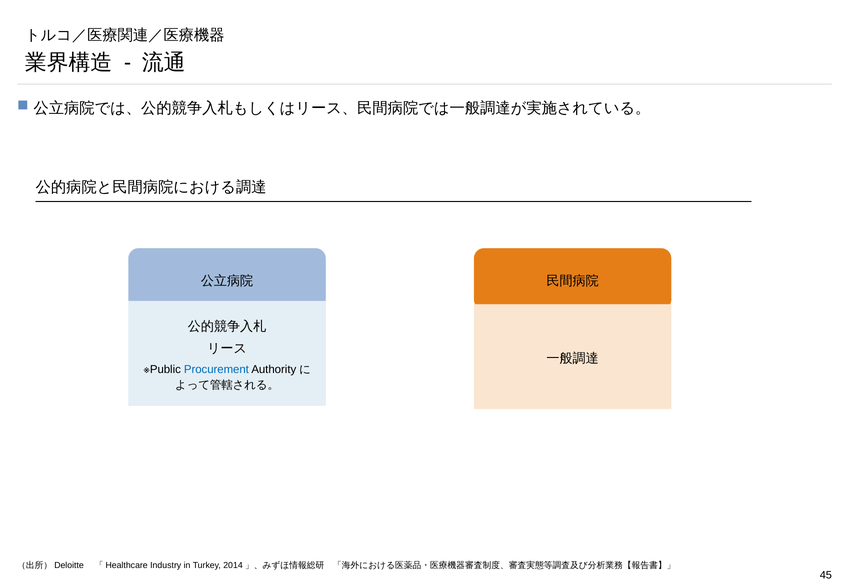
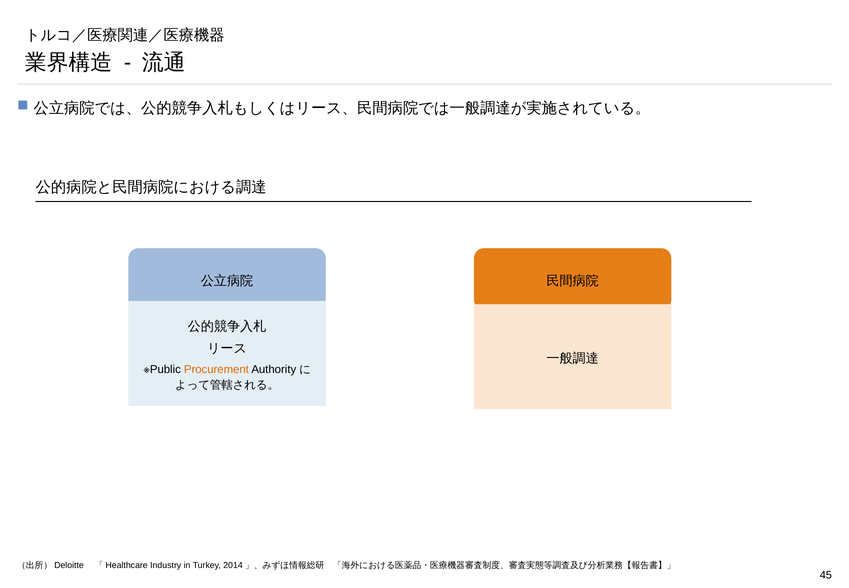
Procurement colour: blue -> orange
